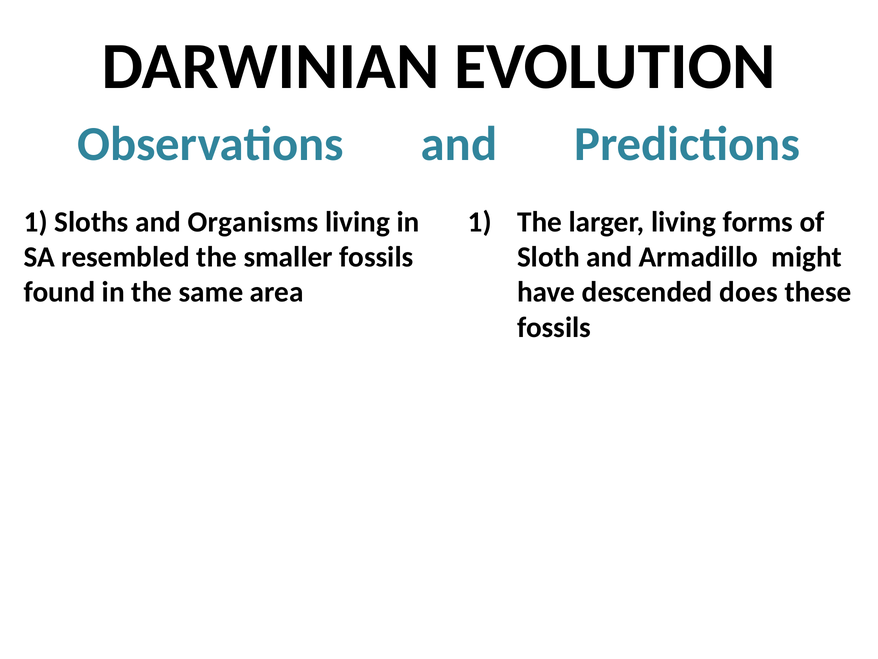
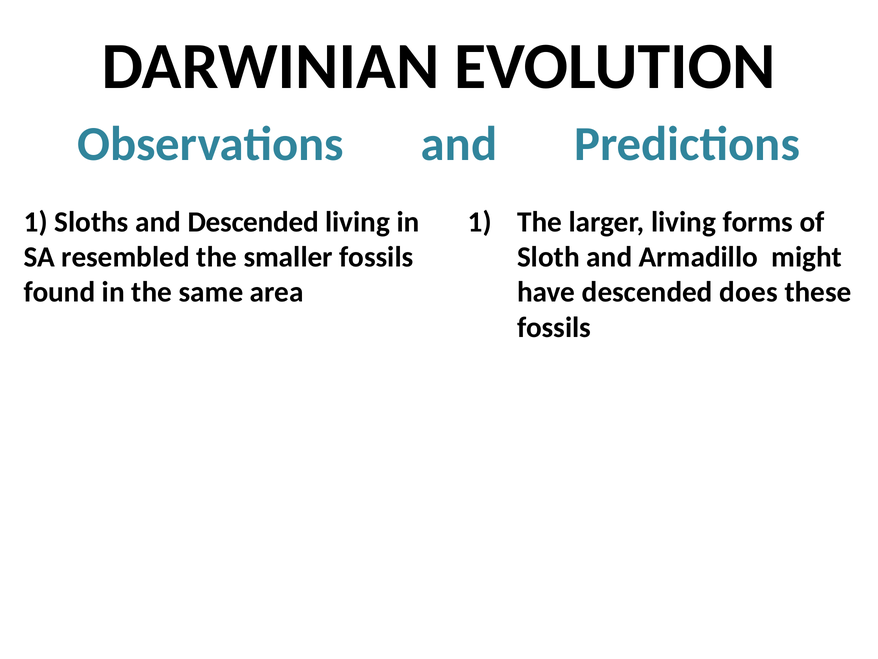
and Organisms: Organisms -> Descended
